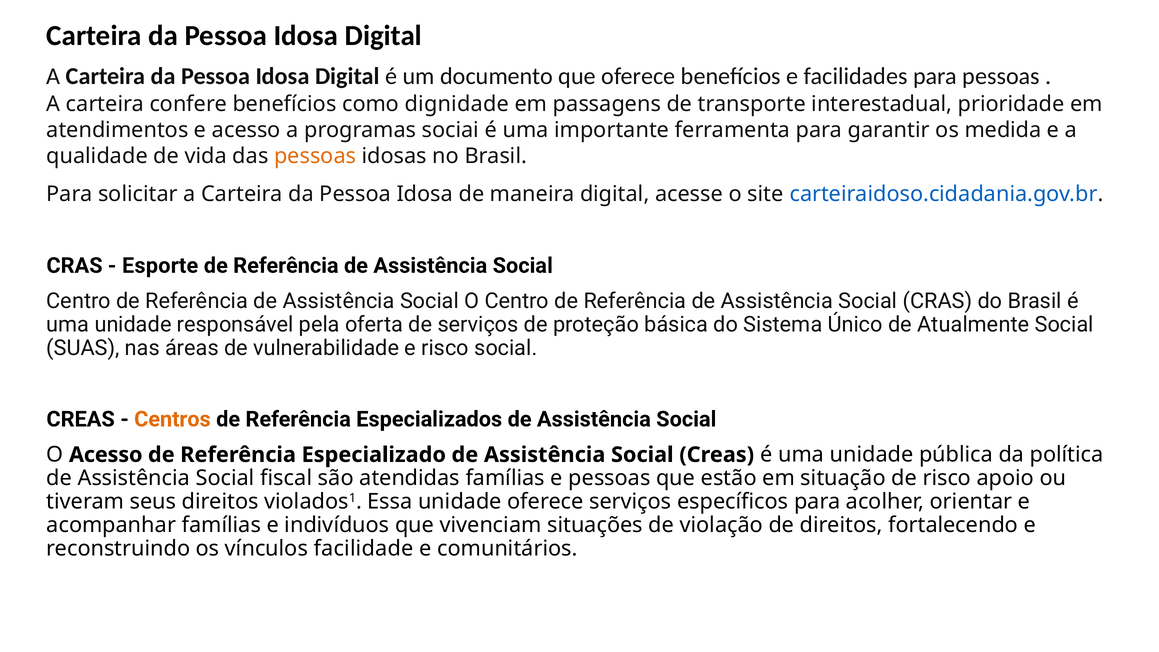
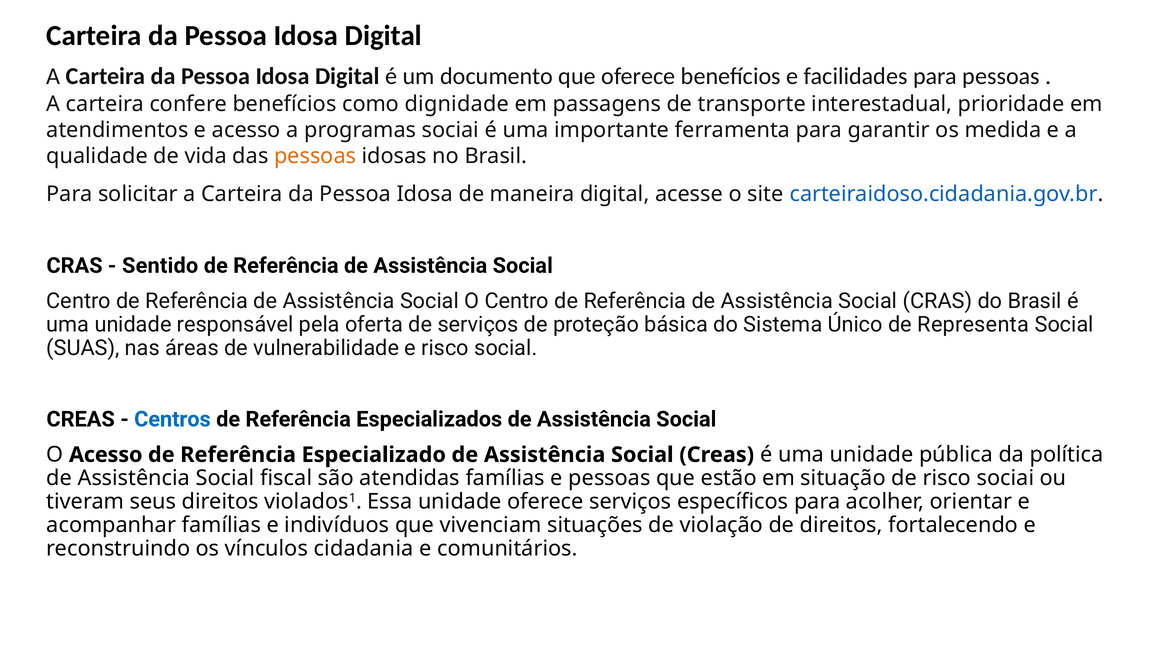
Esporte: Esporte -> Sentido
Atualmente: Atualmente -> Representa
Centros colour: orange -> blue
risco apoio: apoio -> sociai
facilidade: facilidade -> cidadania
